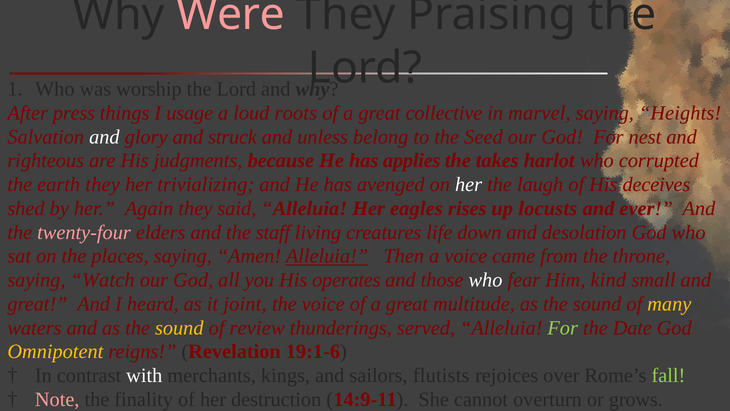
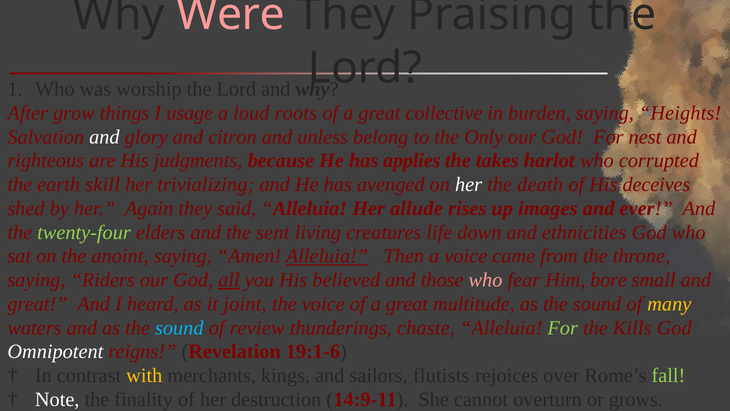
press: press -> grow
marvel: marvel -> burden
struck: struck -> citron
Seed: Seed -> Only
earth they: they -> skill
laugh: laugh -> death
eagles: eagles -> allude
locusts: locusts -> images
twenty-four colour: pink -> light green
staff: staff -> sent
desolation: desolation -> ethnicities
places: places -> anoint
Watch: Watch -> Riders
all underline: none -> present
operates: operates -> believed
who at (486, 280) colour: white -> pink
kind: kind -> bore
sound at (179, 328) colour: yellow -> light blue
served: served -> chaste
Date: Date -> Kills
Omnipotent colour: yellow -> white
with colour: white -> yellow
Note colour: pink -> white
